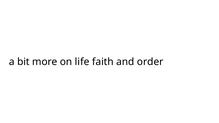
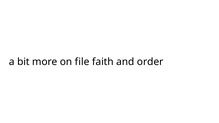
life: life -> file
